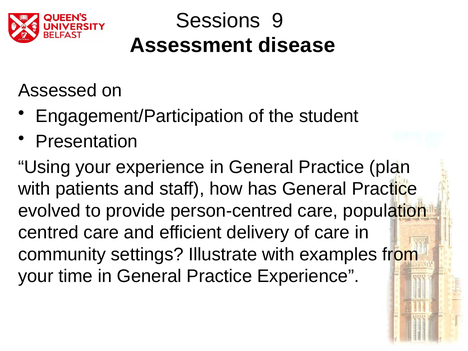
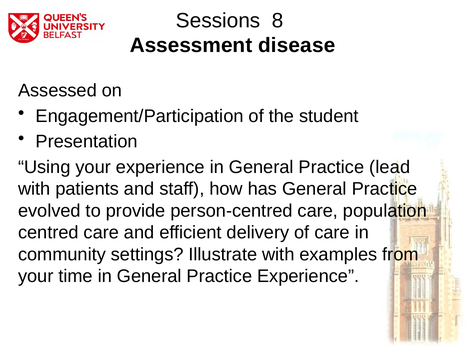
9: 9 -> 8
plan: plan -> lead
